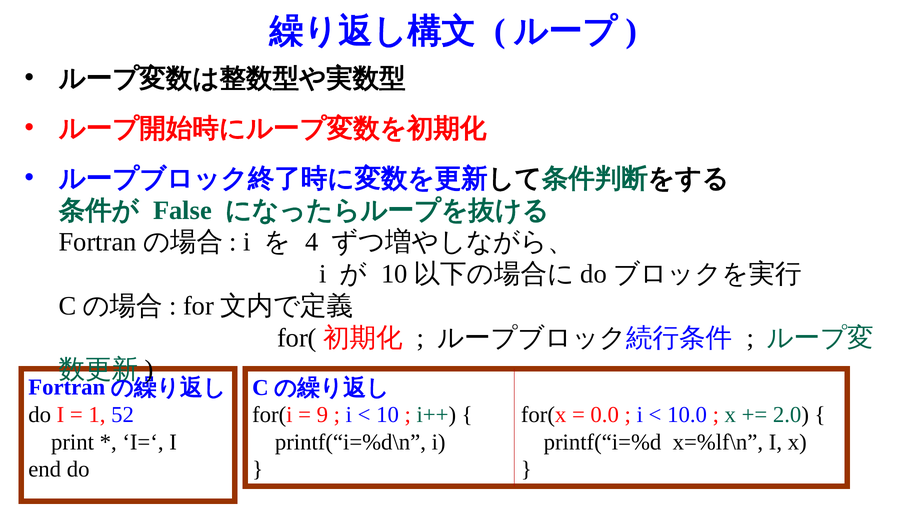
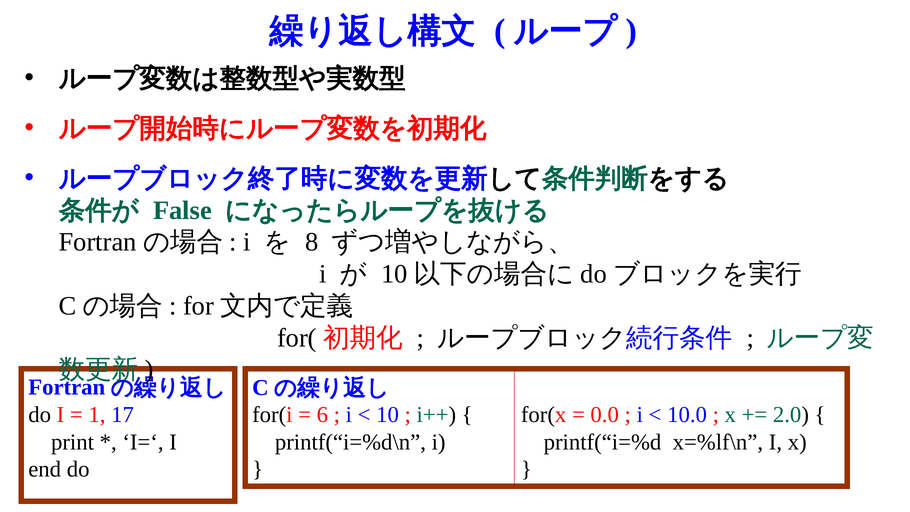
4: 4 -> 8
52: 52 -> 17
9: 9 -> 6
